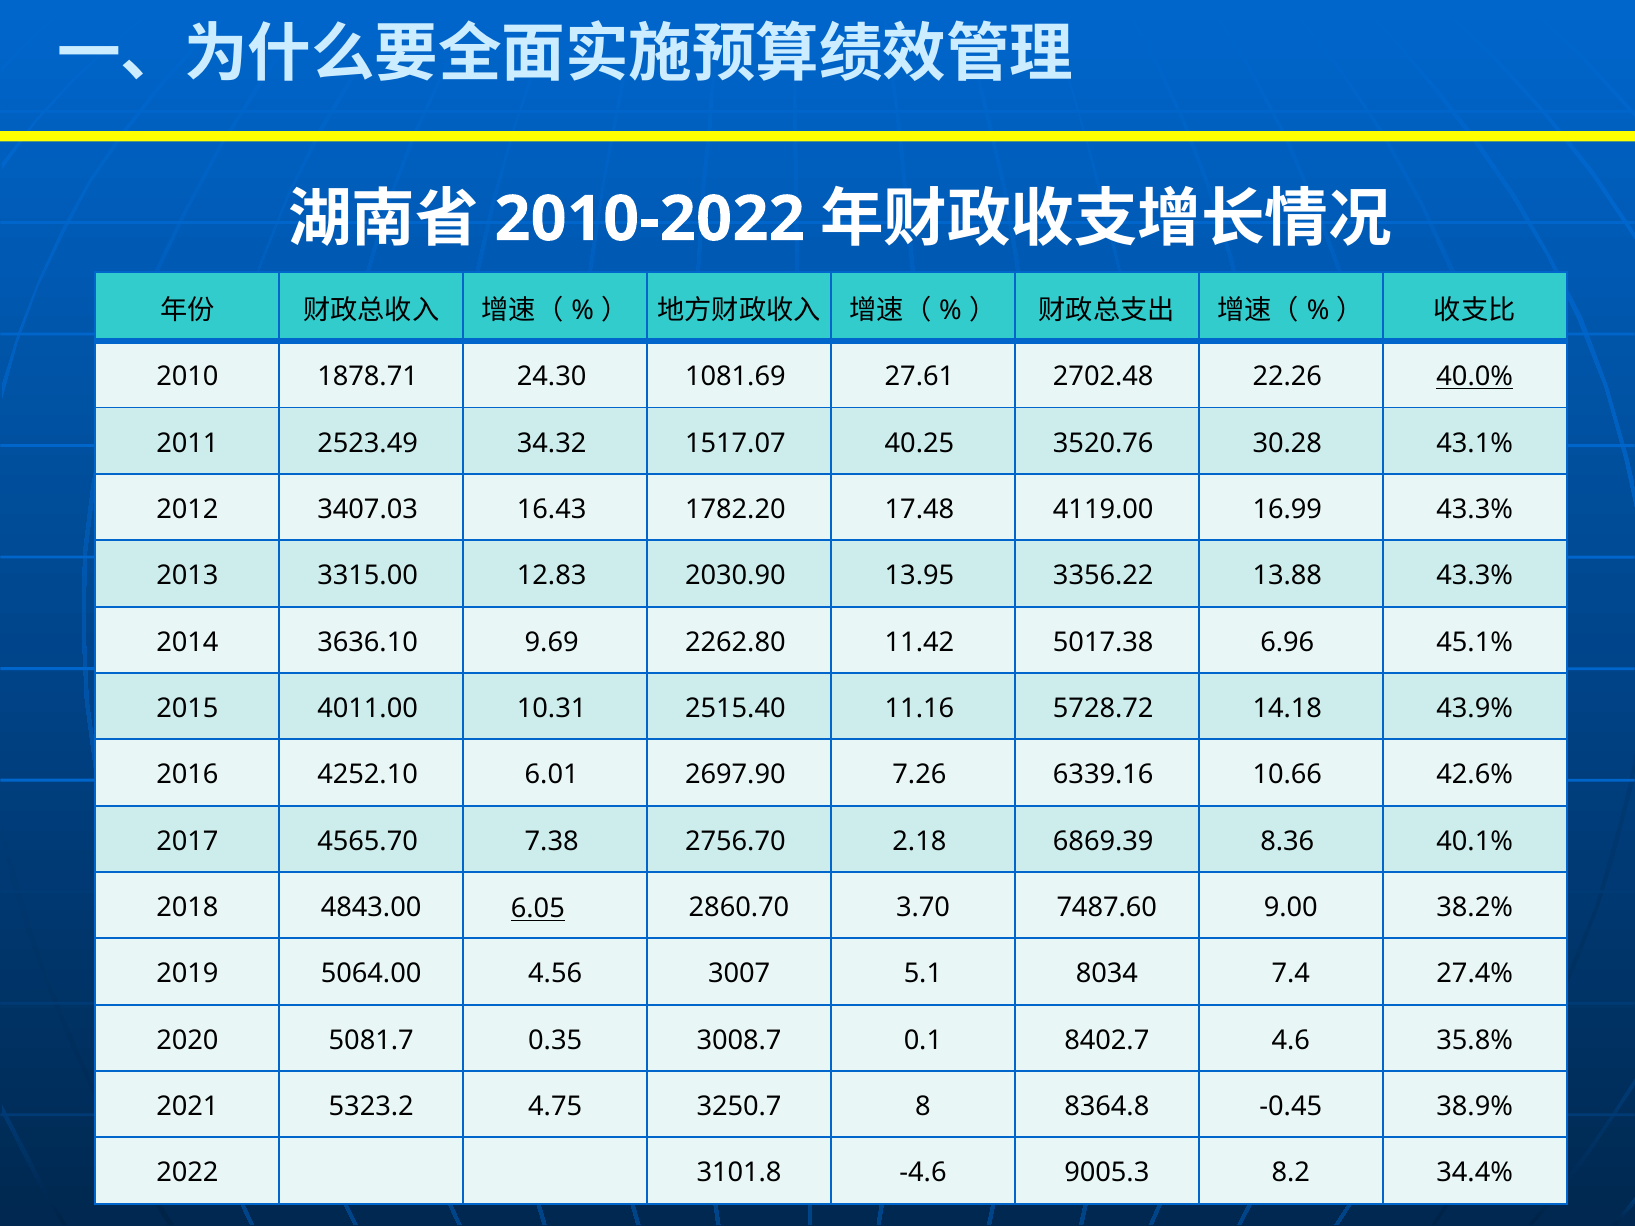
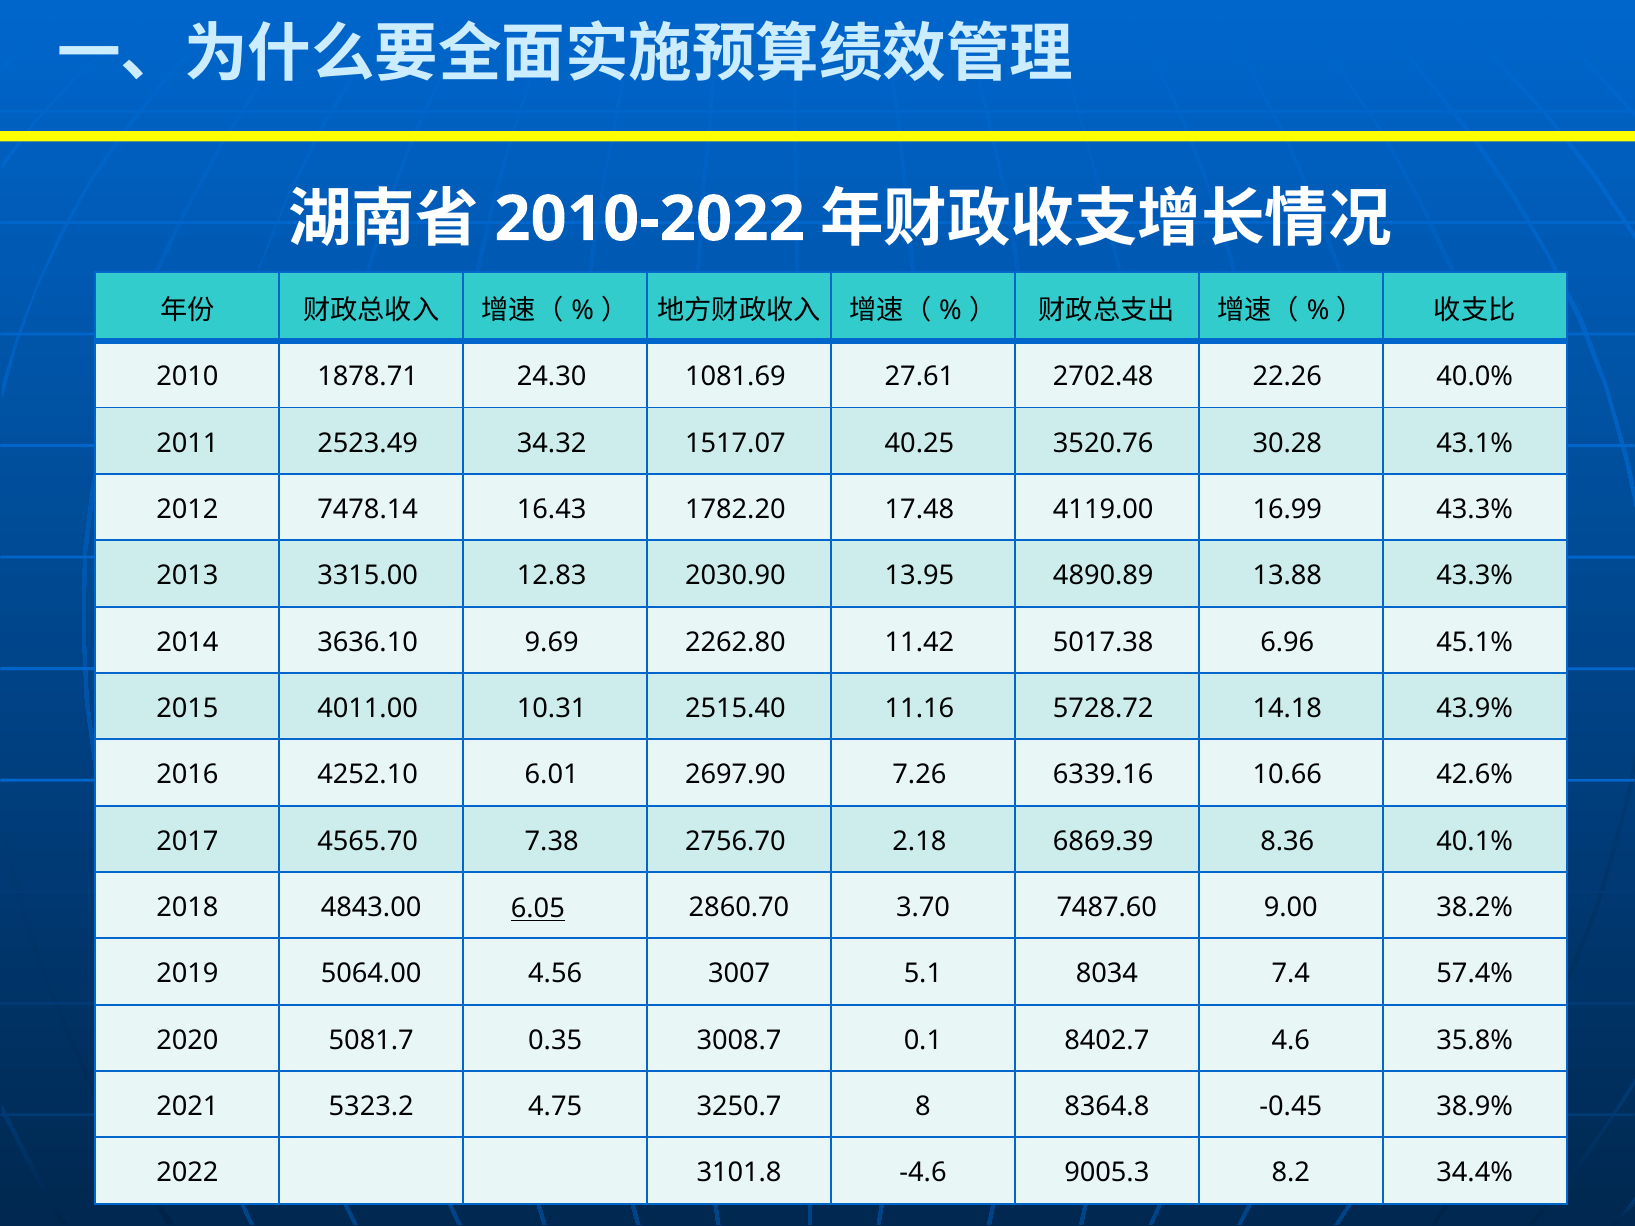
40.0% underline: present -> none
3407.03: 3407.03 -> 7478.14
3356.22: 3356.22 -> 4890.89
27.4%: 27.4% -> 57.4%
